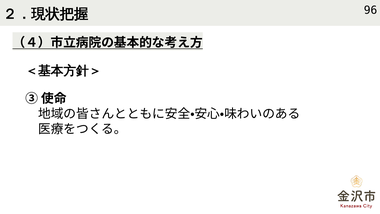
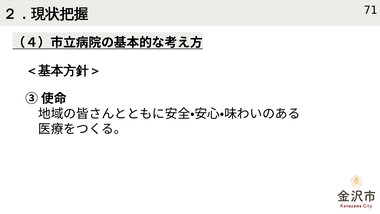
96: 96 -> 71
